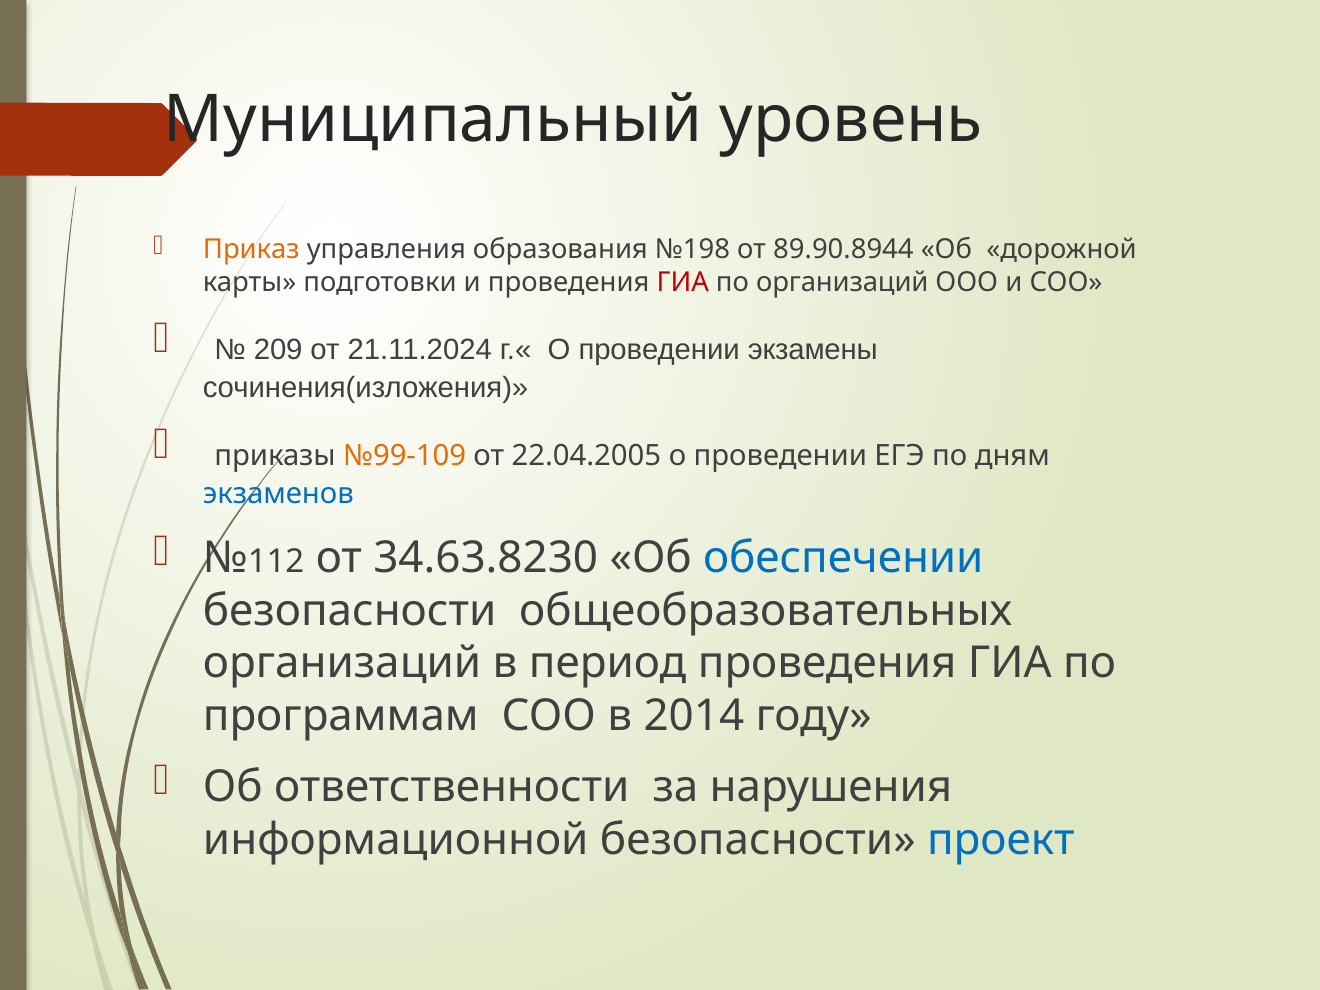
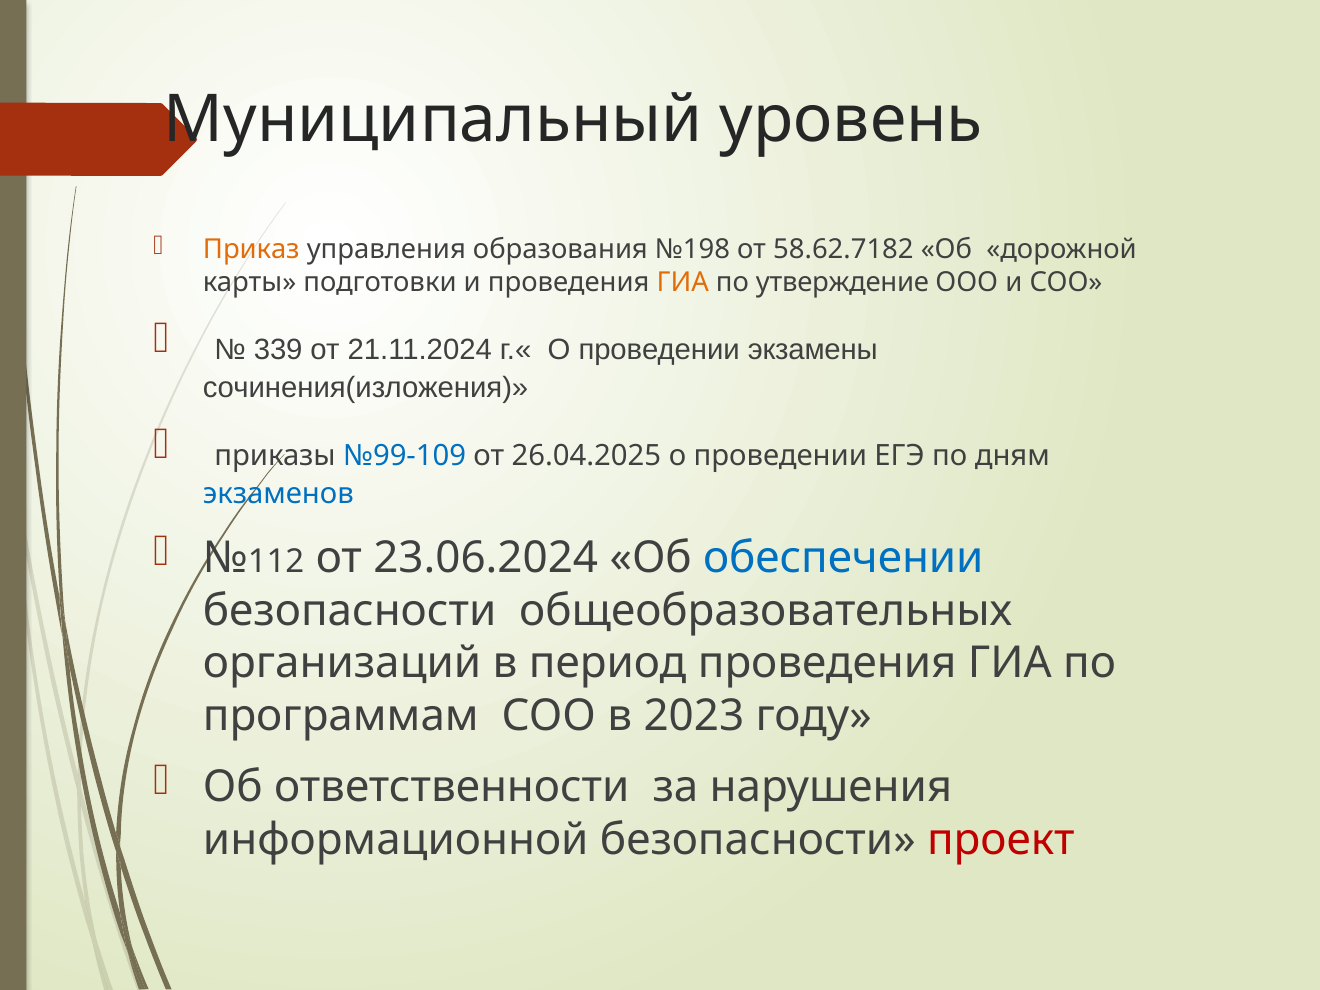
89.90.8944: 89.90.8944 -> 58.62.7182
ГИА at (683, 283) colour: red -> orange
по организаций: организаций -> утверждение
209: 209 -> 339
№99-109 colour: orange -> blue
22.04.2005: 22.04.2005 -> 26.04.2025
34.63.8230: 34.63.8230 -> 23.06.2024
2014: 2014 -> 2023
проект colour: blue -> red
